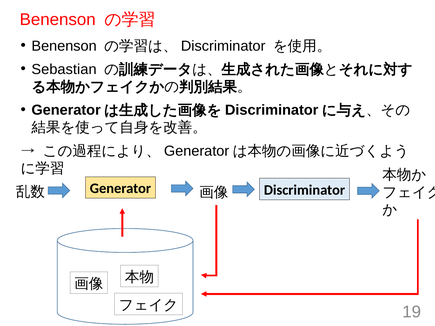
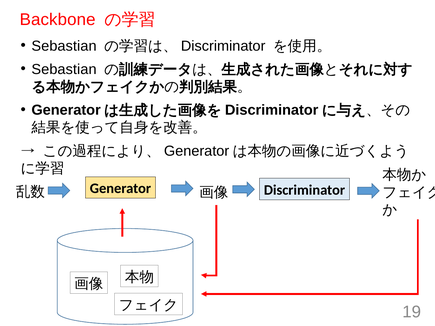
Benenson at (58, 20): Benenson -> Backbone
Benenson at (64, 46): Benenson -> Sebastian
